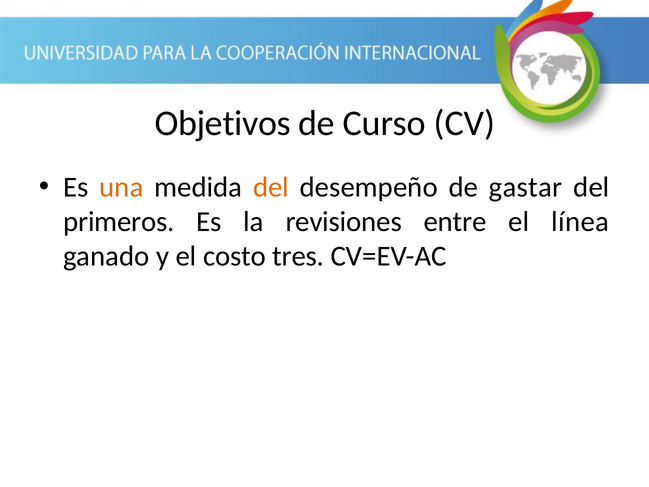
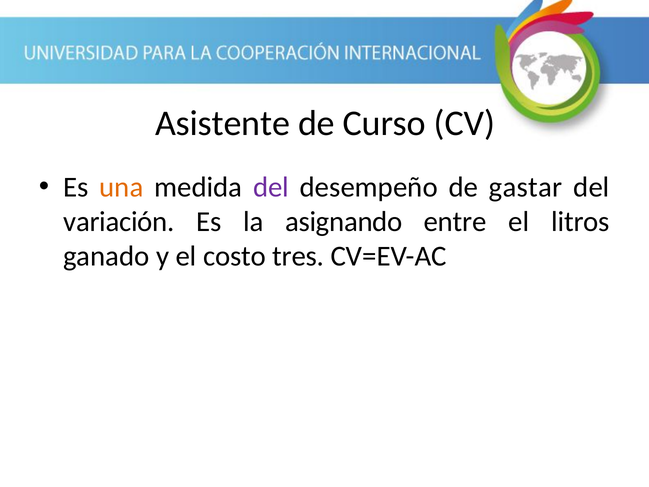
Objetivos: Objetivos -> Asistente
del at (271, 187) colour: orange -> purple
primeros: primeros -> variación
revisiones: revisiones -> asignando
línea: línea -> litros
